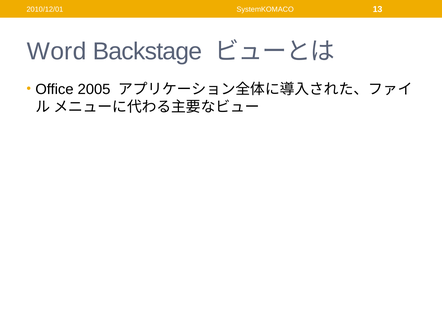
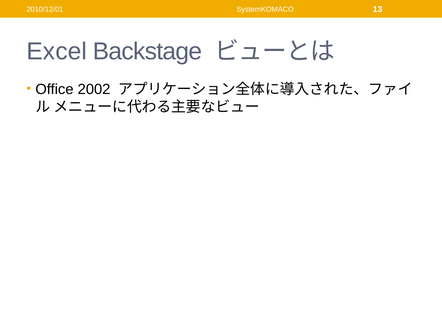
Word: Word -> Excel
2005: 2005 -> 2002
